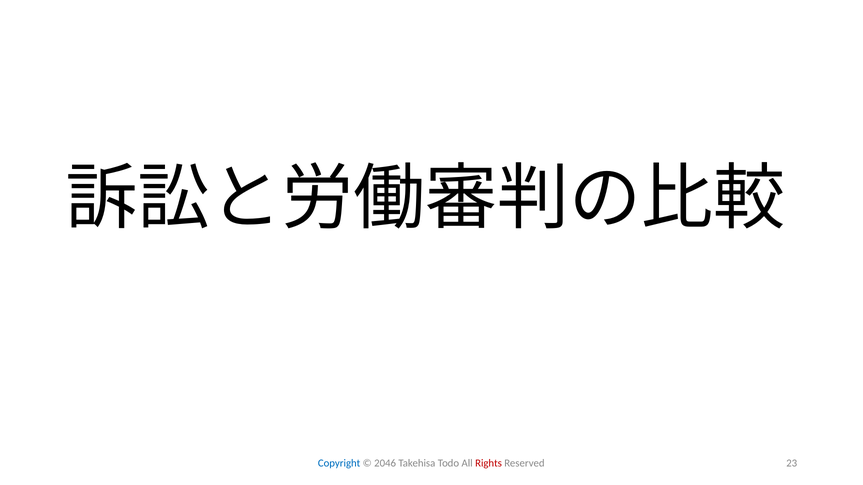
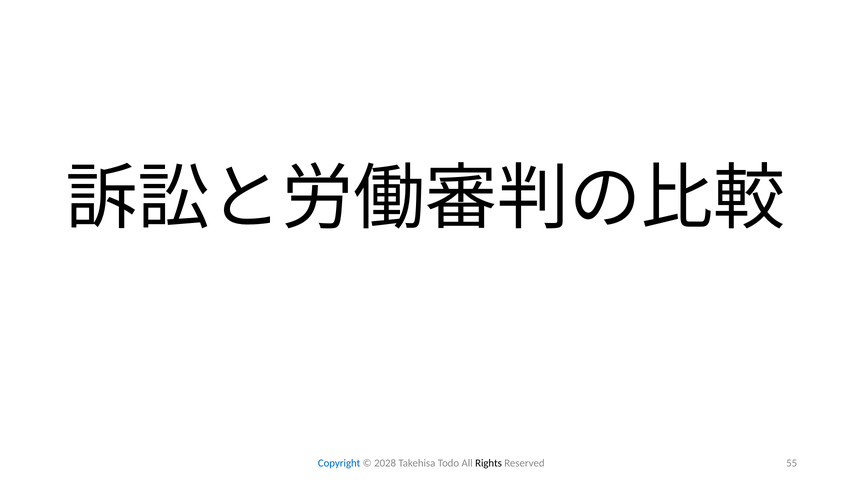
2046: 2046 -> 2028
Rights colour: red -> black
23: 23 -> 55
